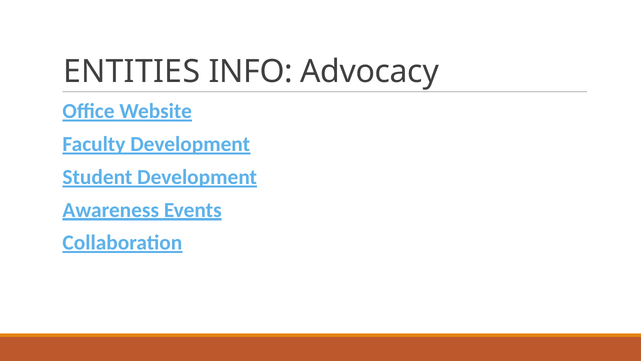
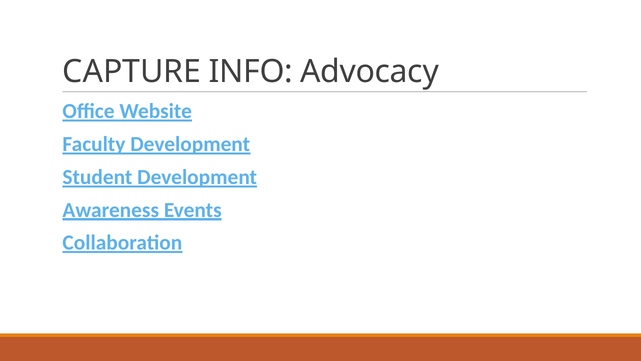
ENTITIES: ENTITIES -> CAPTURE
